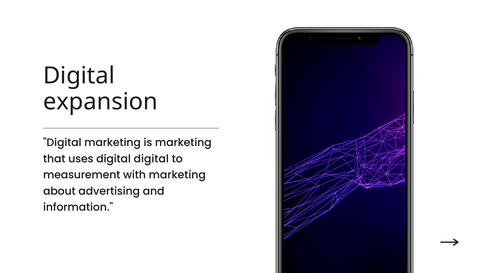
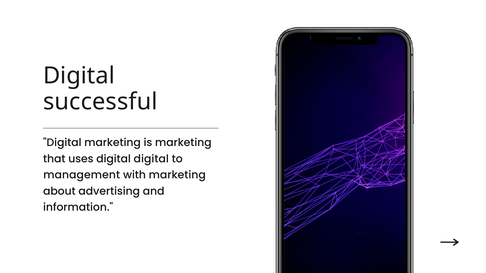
expansion: expansion -> successful
measurement: measurement -> management
